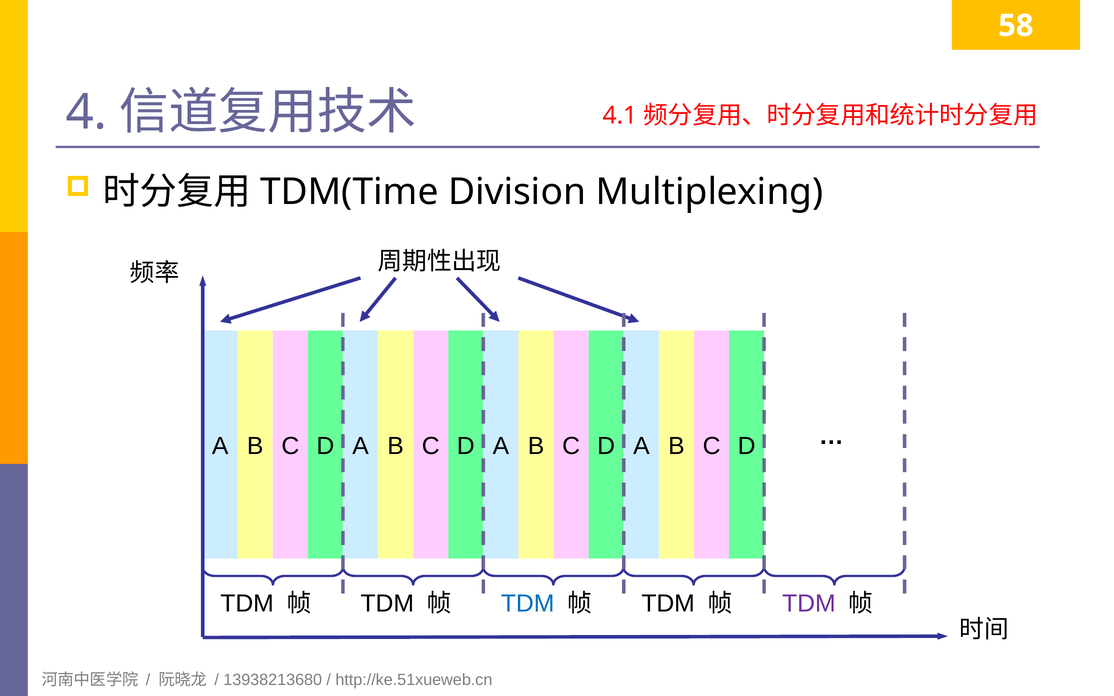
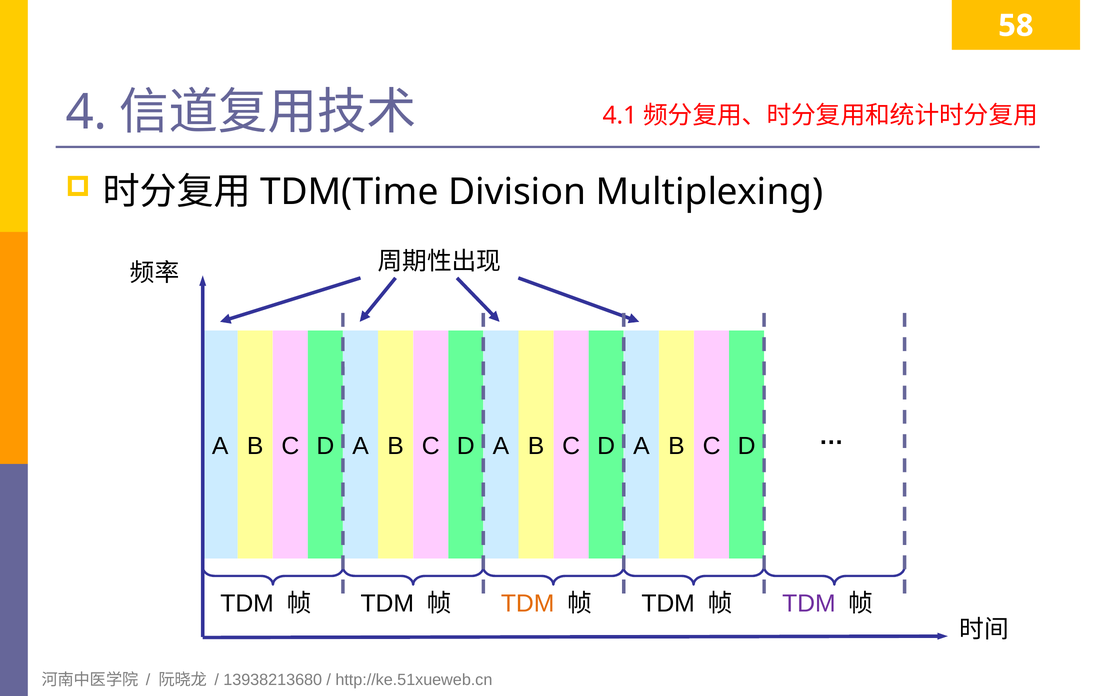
TDM at (528, 604) colour: blue -> orange
